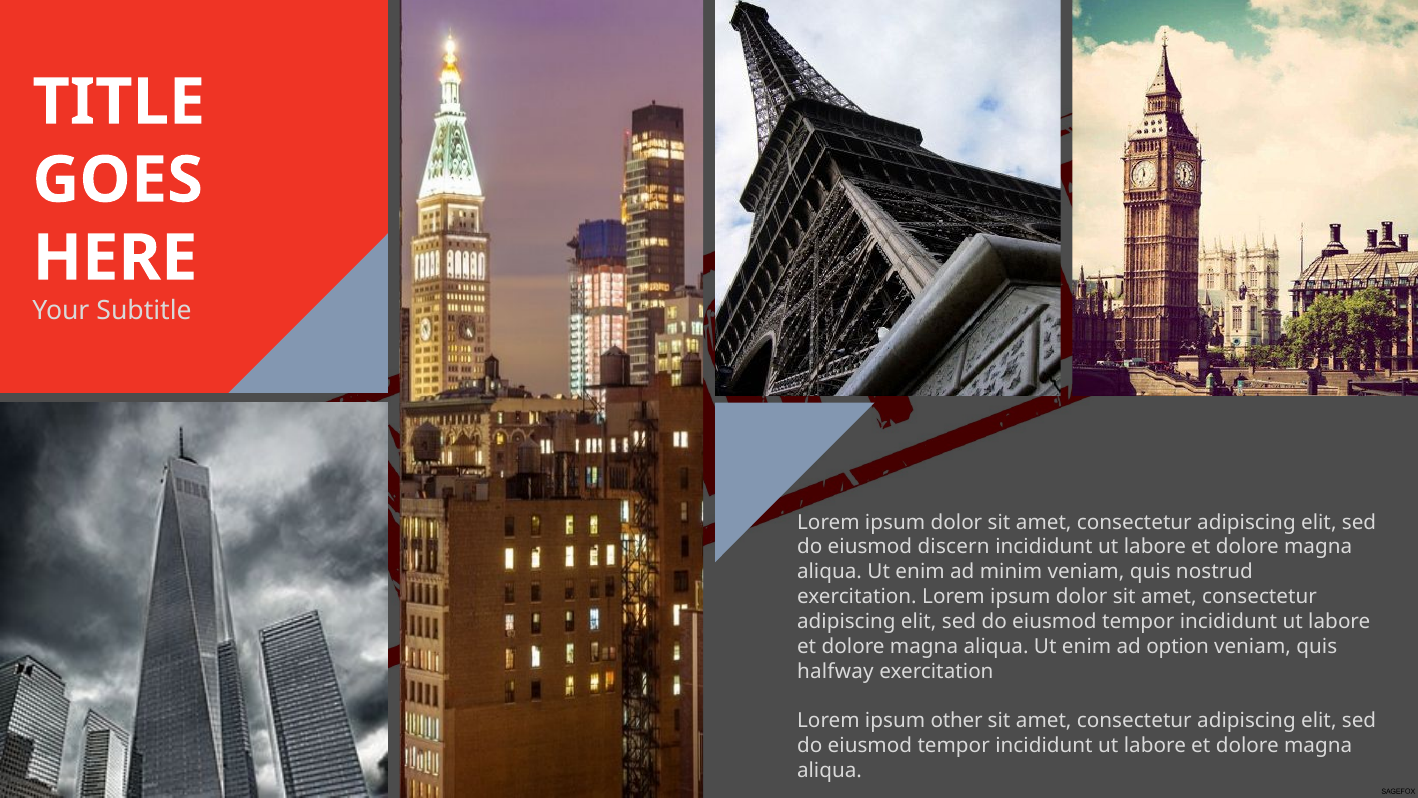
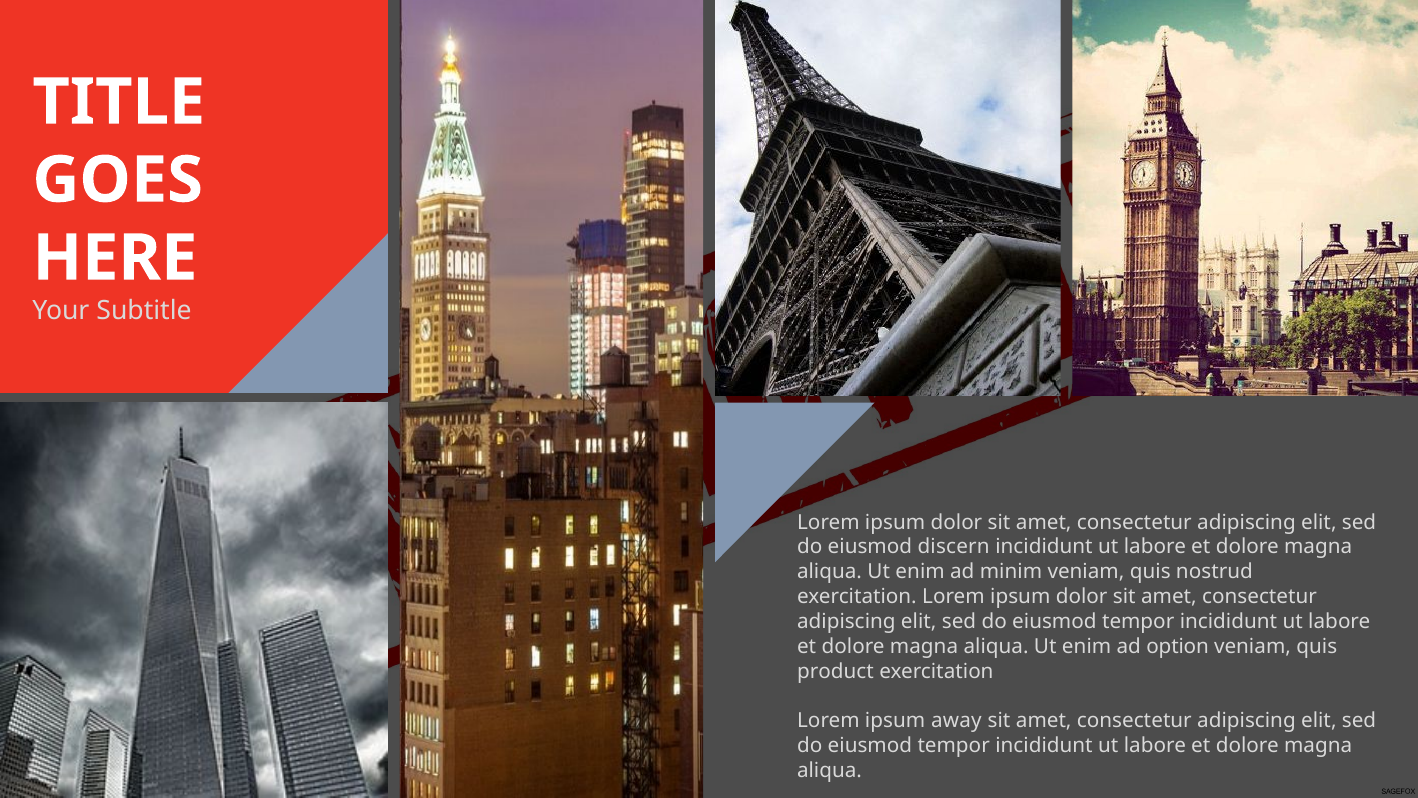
halfway: halfway -> product
other: other -> away
